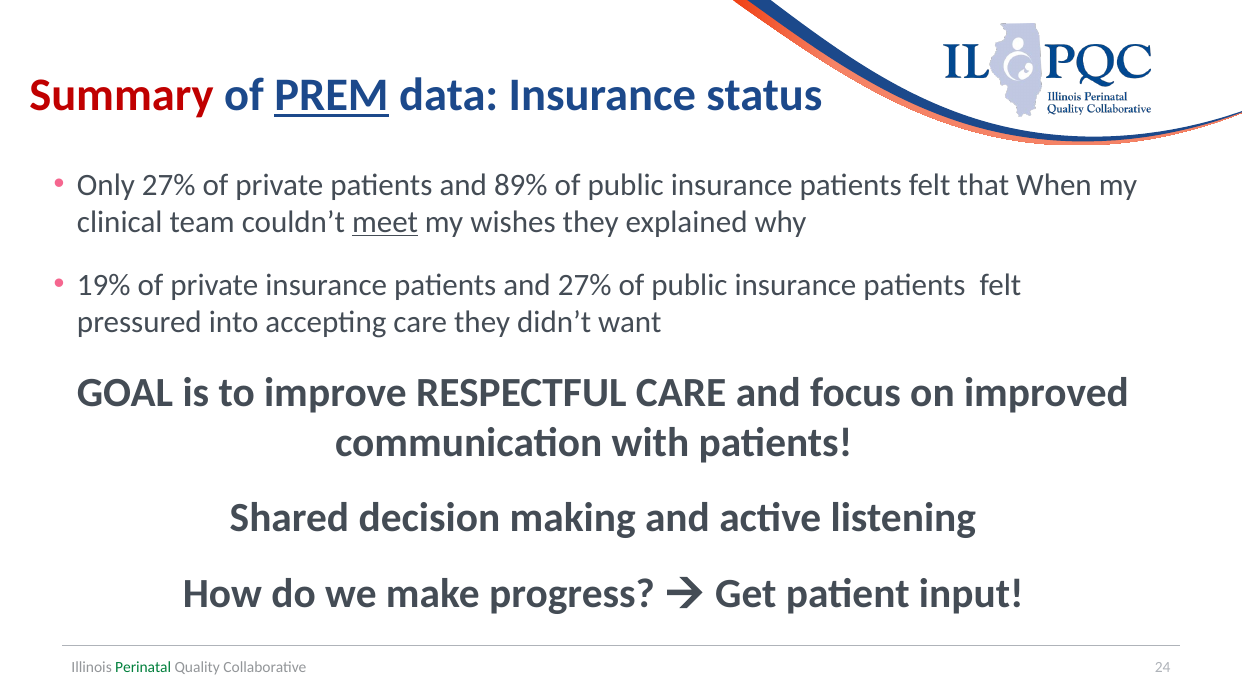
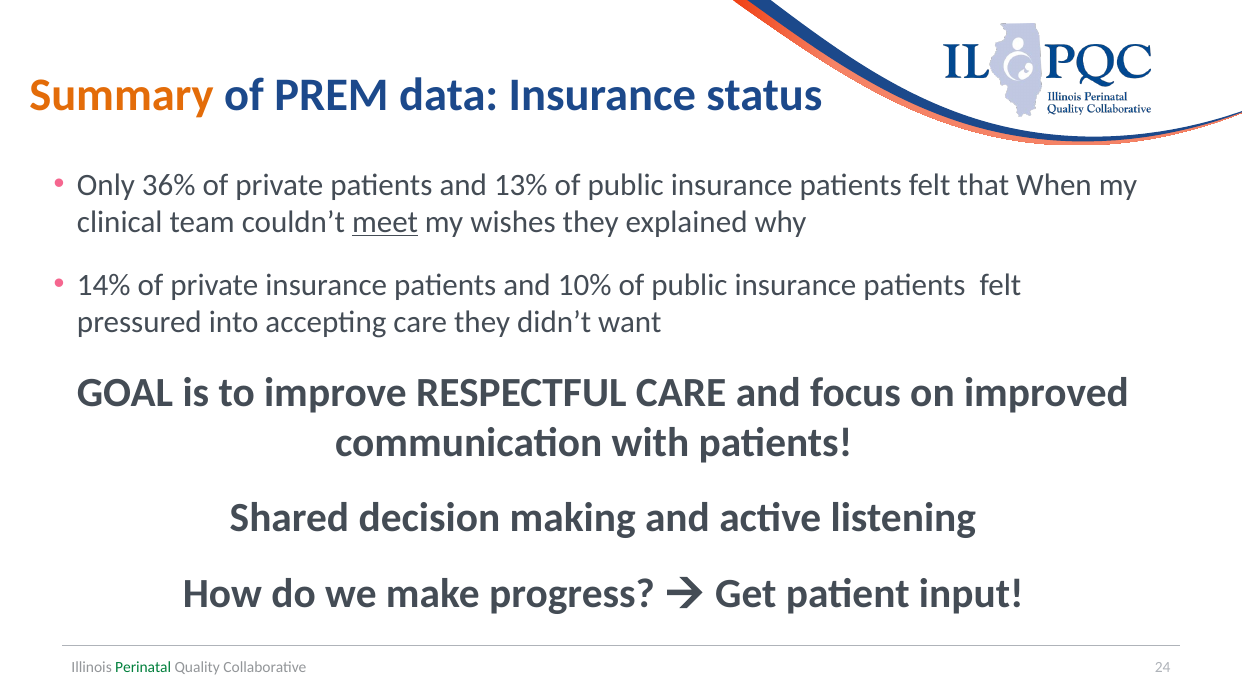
Summary colour: red -> orange
PREM underline: present -> none
Only 27%: 27% -> 36%
89%: 89% -> 13%
19%: 19% -> 14%
and 27%: 27% -> 10%
